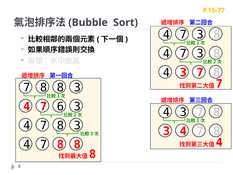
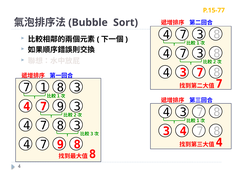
8 at (44, 87): 8 -> 1
6 at (60, 106): 6 -> 9
8 at (60, 144): 8 -> 9
